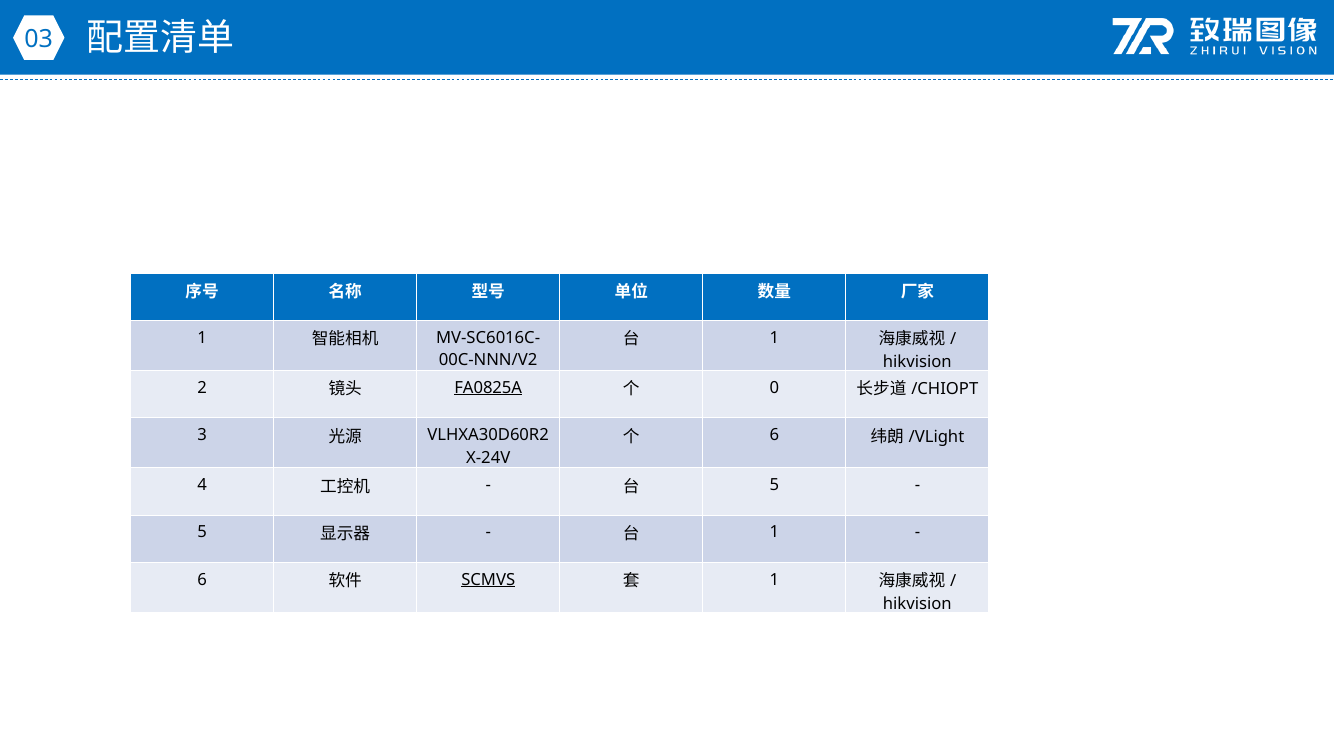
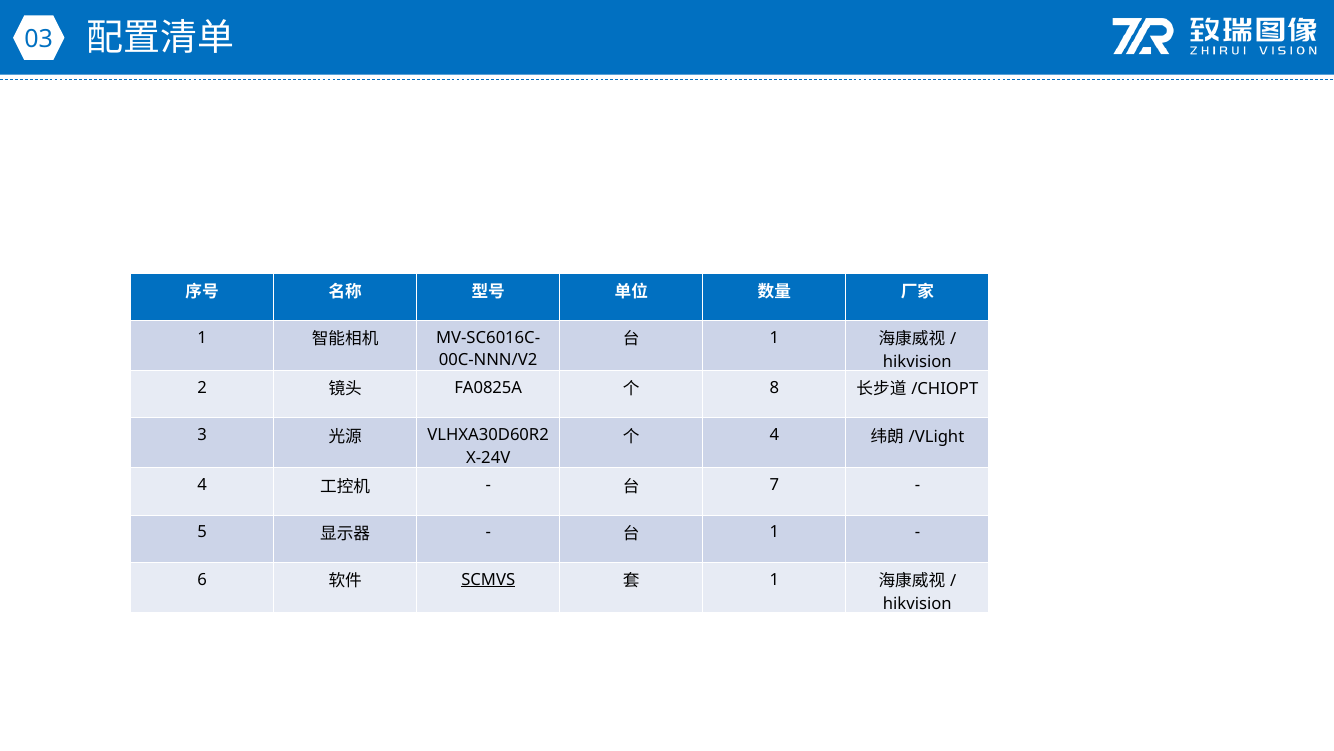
FA0825A underline: present -> none
0: 0 -> 8
6 at (774, 435): 6 -> 4
5 at (774, 485): 5 -> 7
